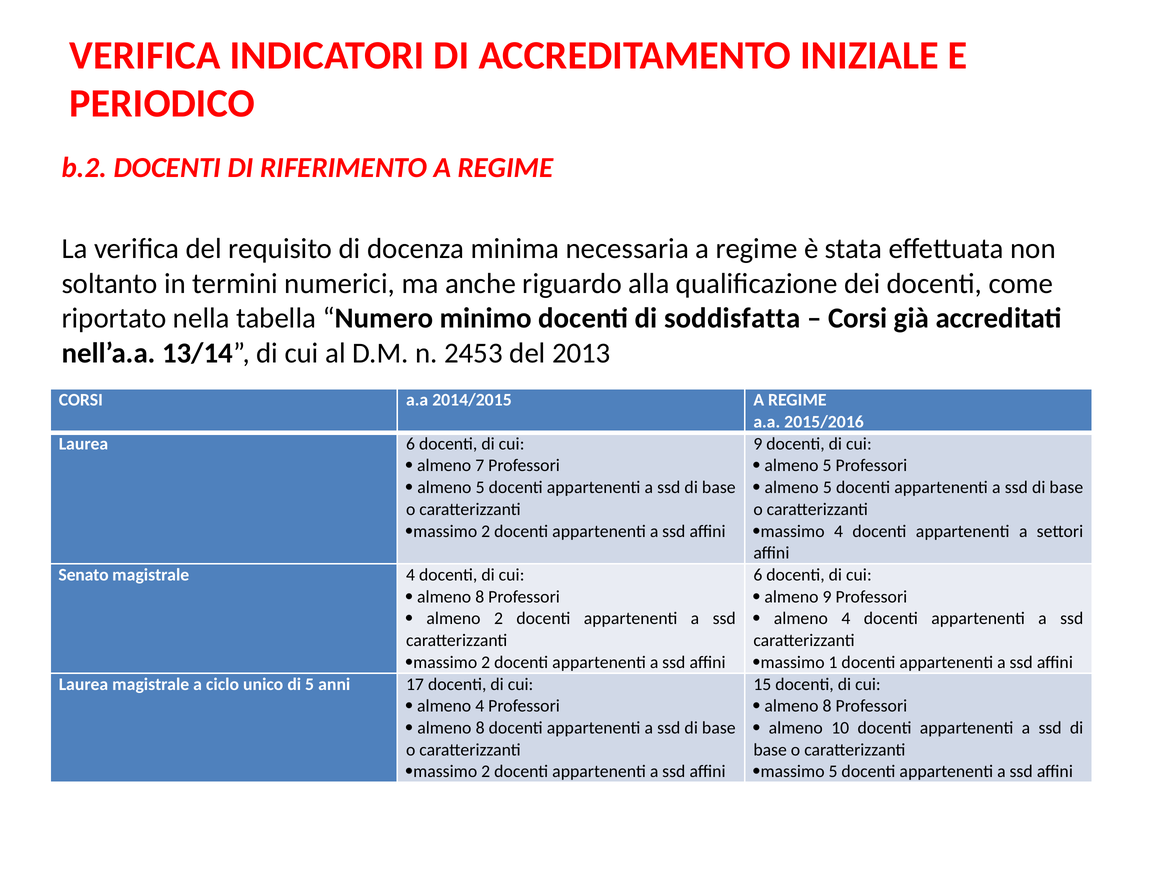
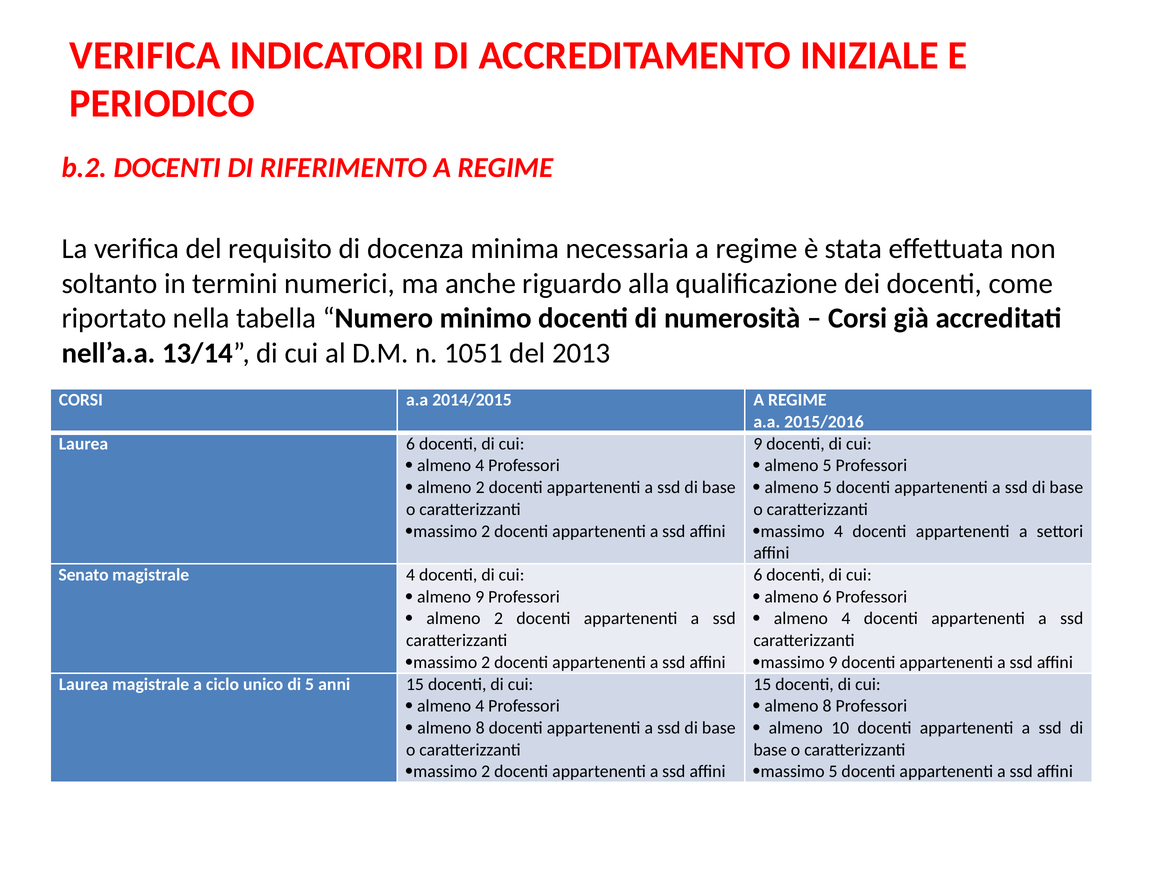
soddisfatta: soddisfatta -> numerosità
2453: 2453 -> 1051
7 at (480, 465): 7 -> 4
5 at (480, 487): 5 -> 2
8 at (480, 596): 8 -> 9
almeno 9: 9 -> 6
massimo 1: 1 -> 9
anni 17: 17 -> 15
